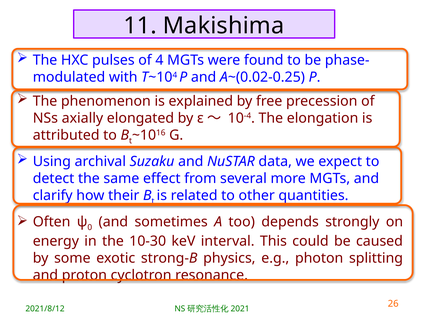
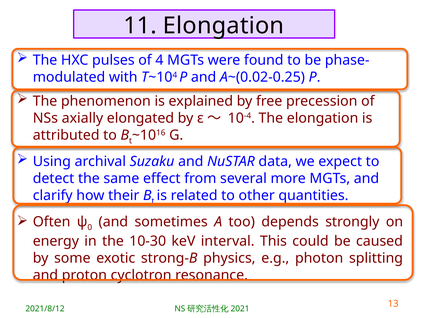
11 Makishima: Makishima -> Elongation
26: 26 -> 13
